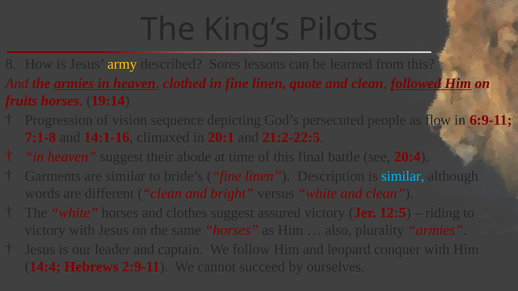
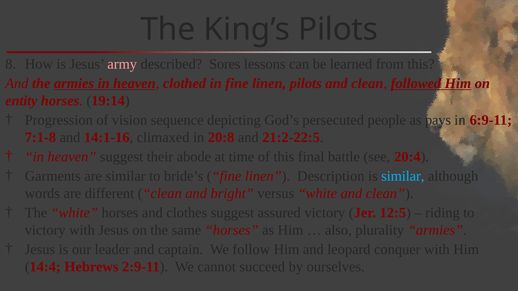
army colour: yellow -> pink
linen quote: quote -> pilots
fruits: fruits -> entity
flow: flow -> pays
20:1: 20:1 -> 20:8
